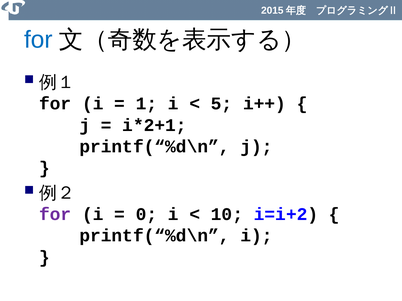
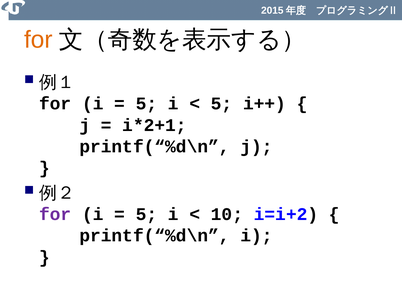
for at (38, 40) colour: blue -> orange
1 at (147, 104): 1 -> 5
0 at (147, 215): 0 -> 5
